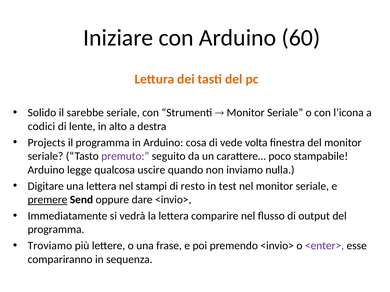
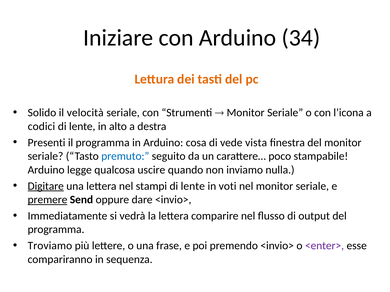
60: 60 -> 34
sarebbe: sarebbe -> velocità
Projects: Projects -> Presenti
volta: volta -> vista
premuto colour: purple -> blue
Digitare underline: none -> present
resto at (193, 186): resto -> lente
test: test -> voti
